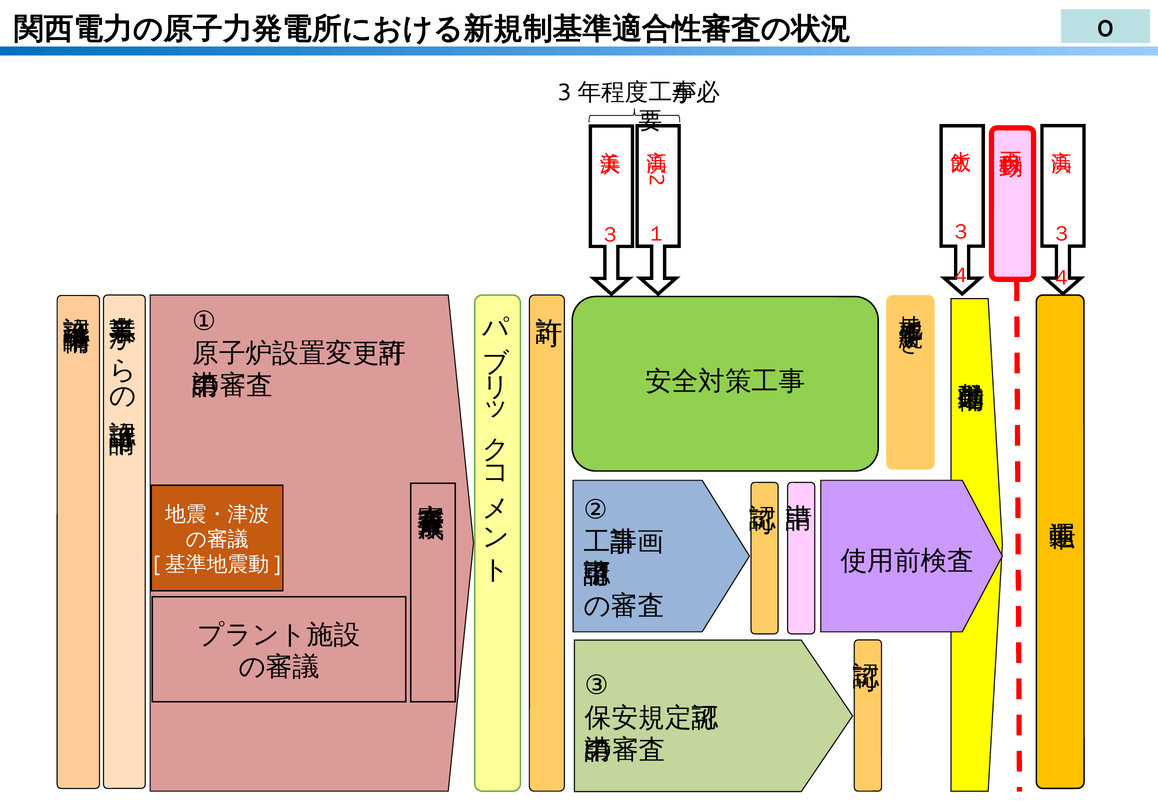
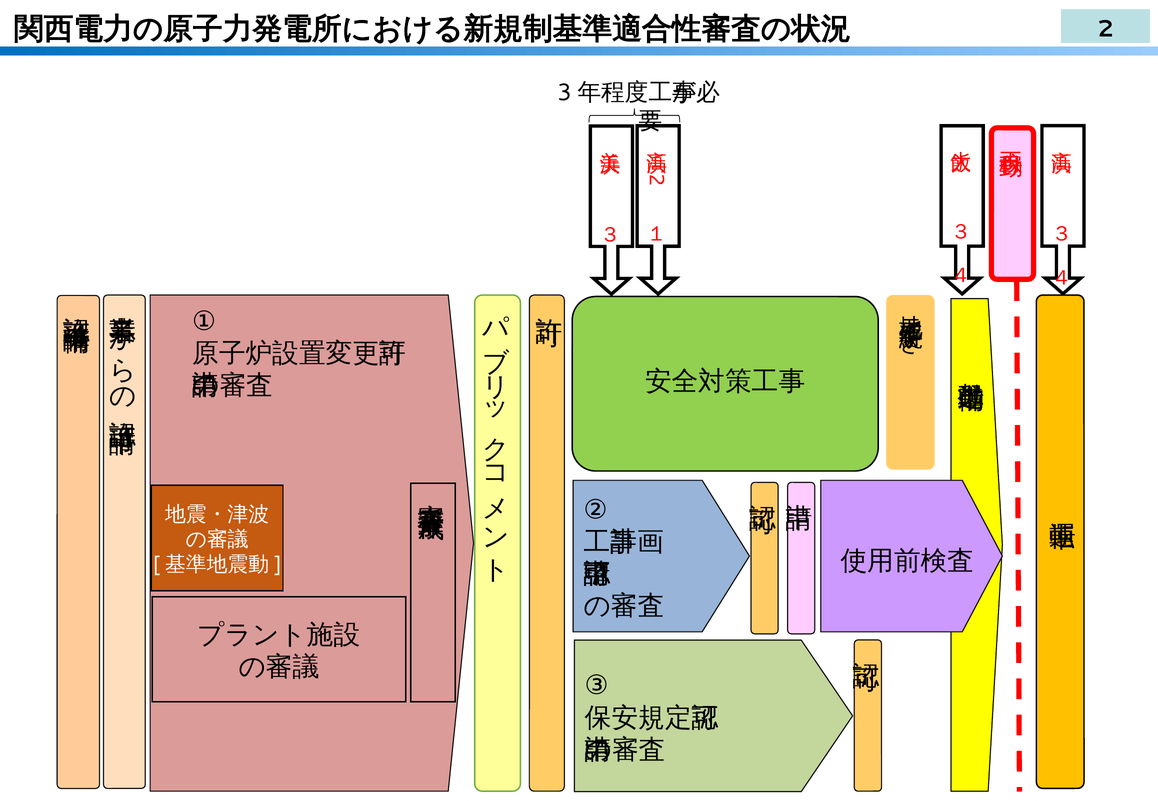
0 at (1105, 29): 0 -> 2
